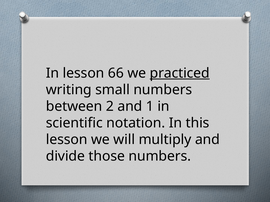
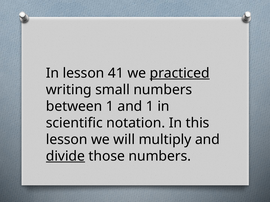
66: 66 -> 41
between 2: 2 -> 1
divide underline: none -> present
